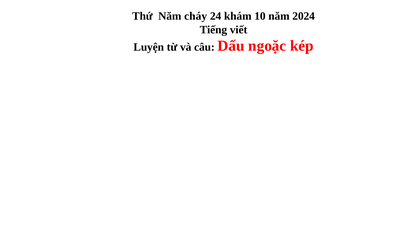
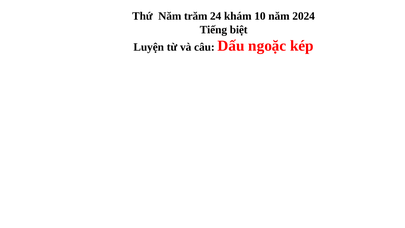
cháy: cháy -> trăm
viết: viết -> biệt
